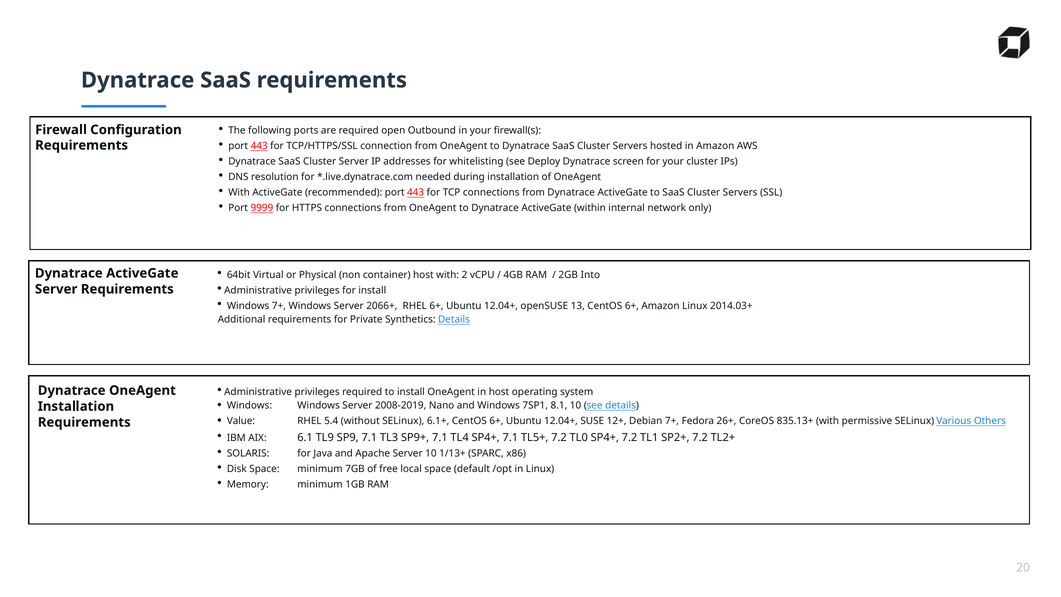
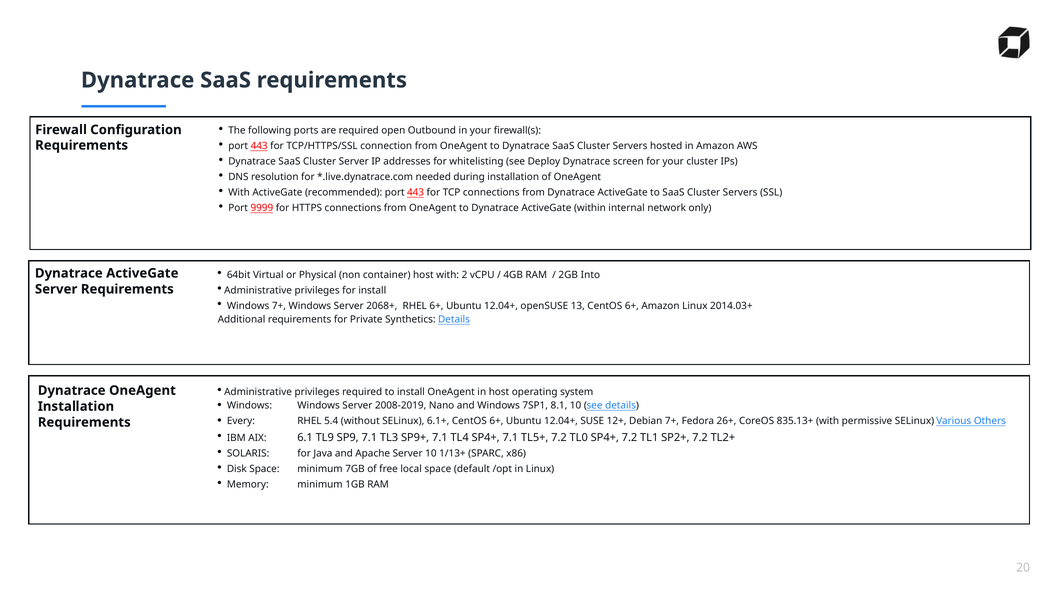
2066+: 2066+ -> 2068+
Value: Value -> Every
